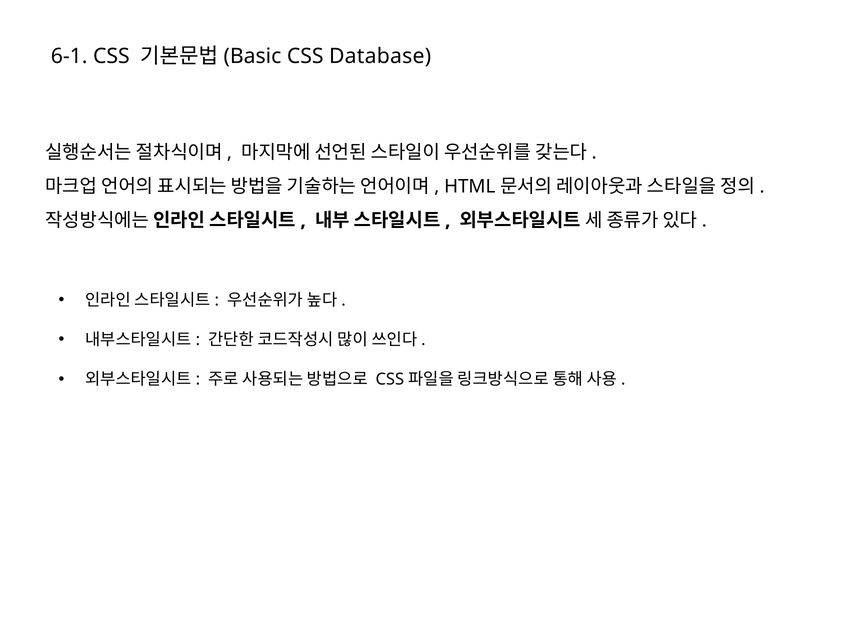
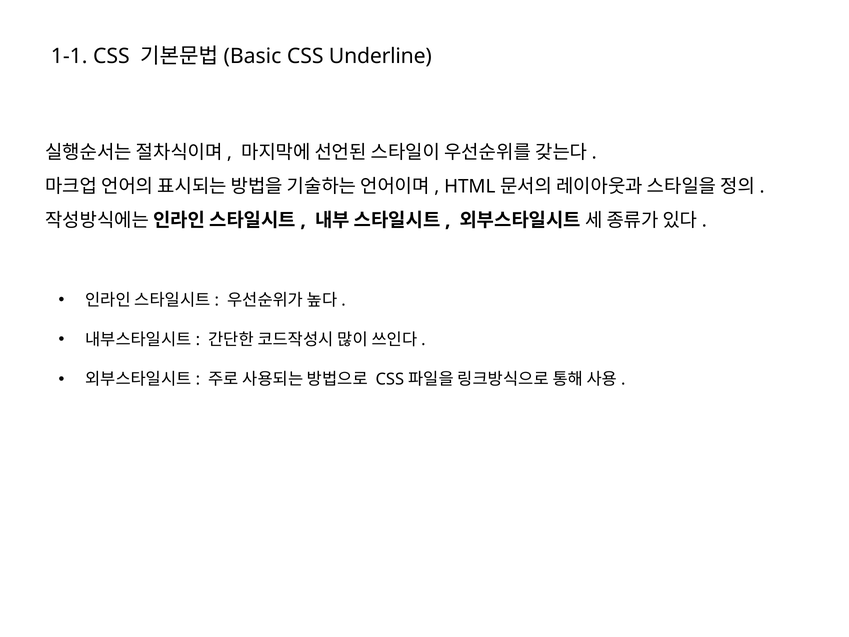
6-1: 6-1 -> 1-1
Database: Database -> Underline
